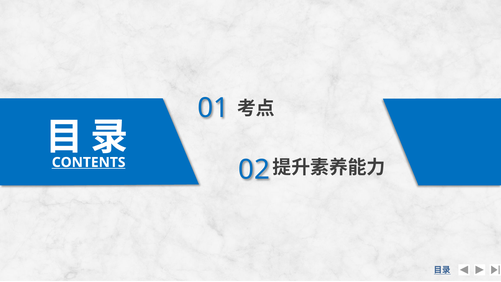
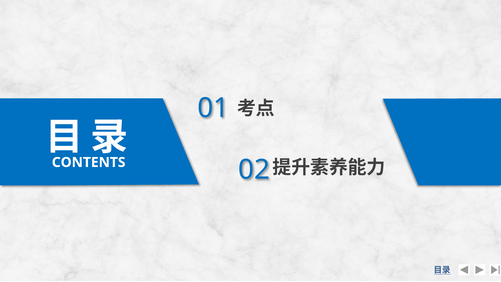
CONTENTS underline: present -> none
